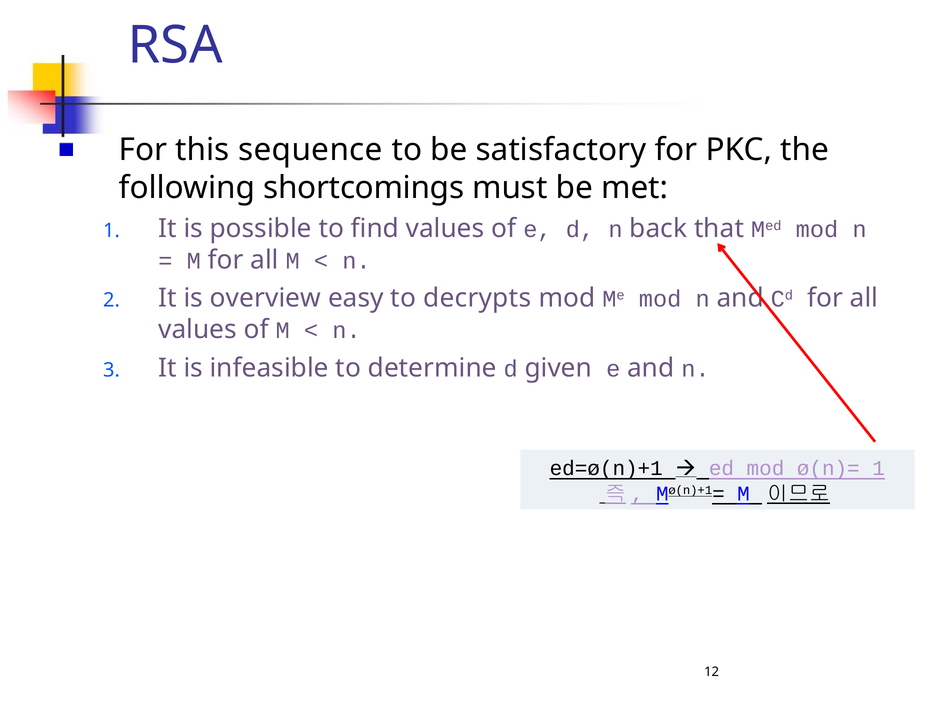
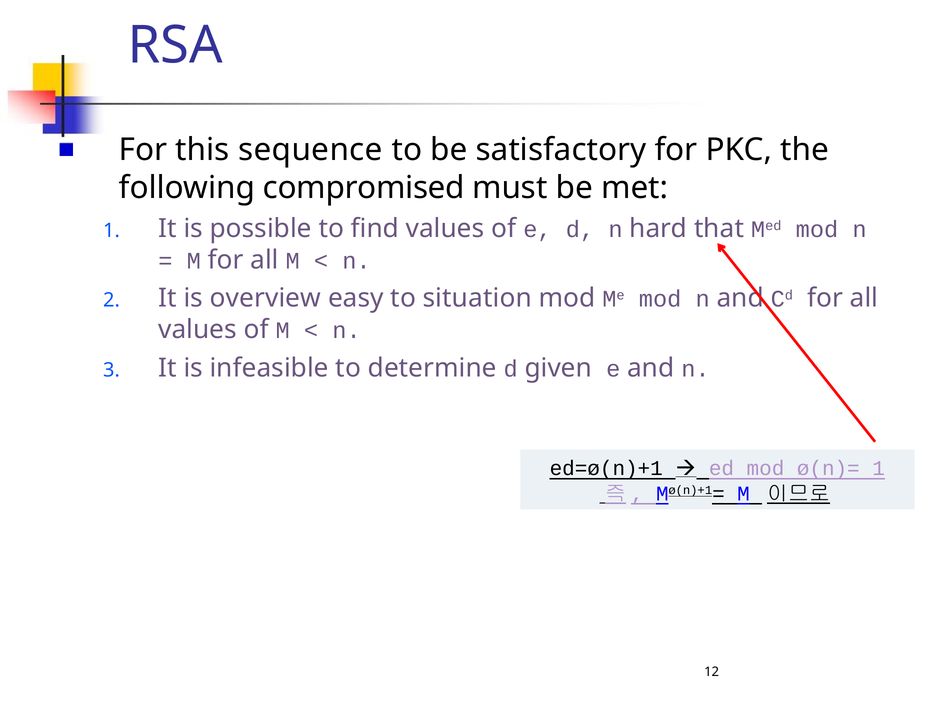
shortcomings: shortcomings -> compromised
back: back -> hard
decrypts: decrypts -> situation
